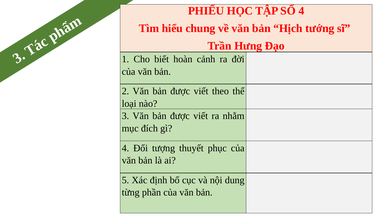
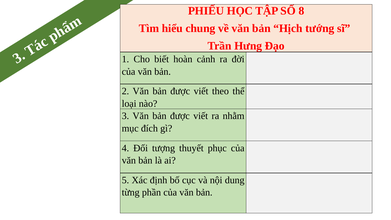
SỐ 4: 4 -> 8
